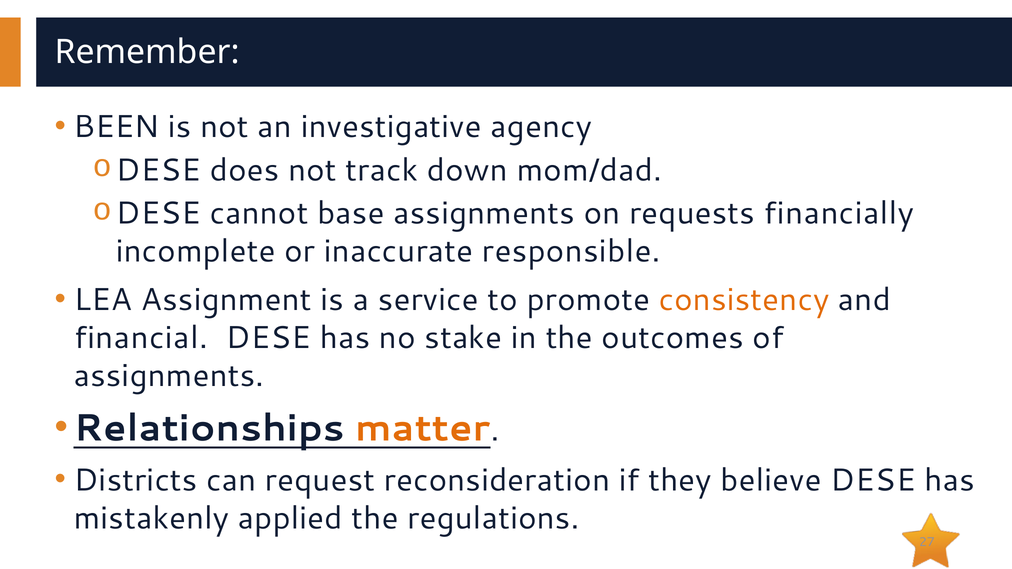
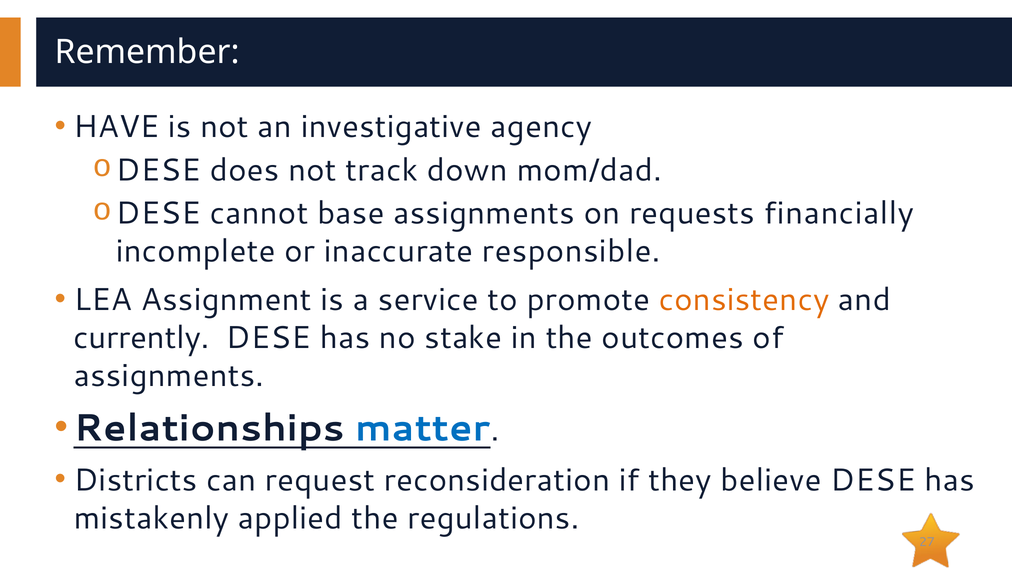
BEEN: BEEN -> HAVE
financial: financial -> currently
matter colour: orange -> blue
